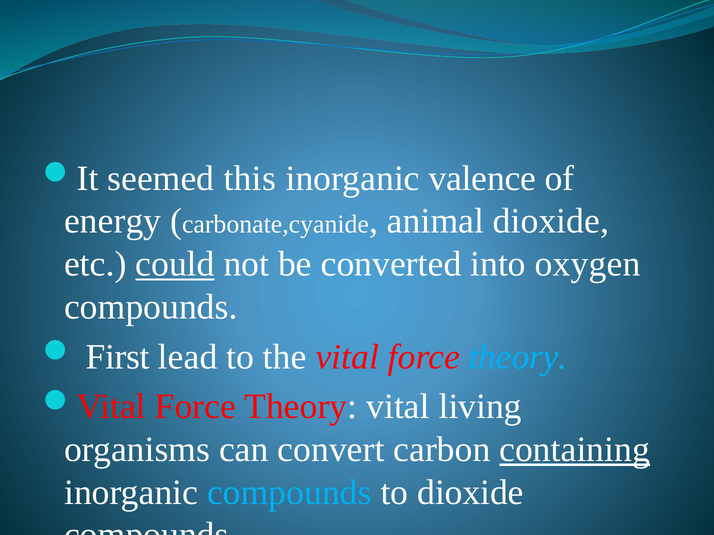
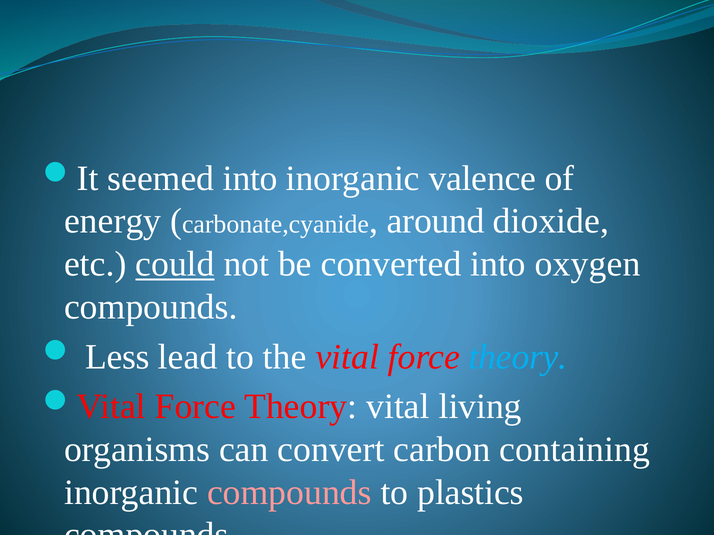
seemed this: this -> into
animal: animal -> around
First: First -> Less
containing underline: present -> none
compounds at (289, 493) colour: light blue -> pink
to dioxide: dioxide -> plastics
